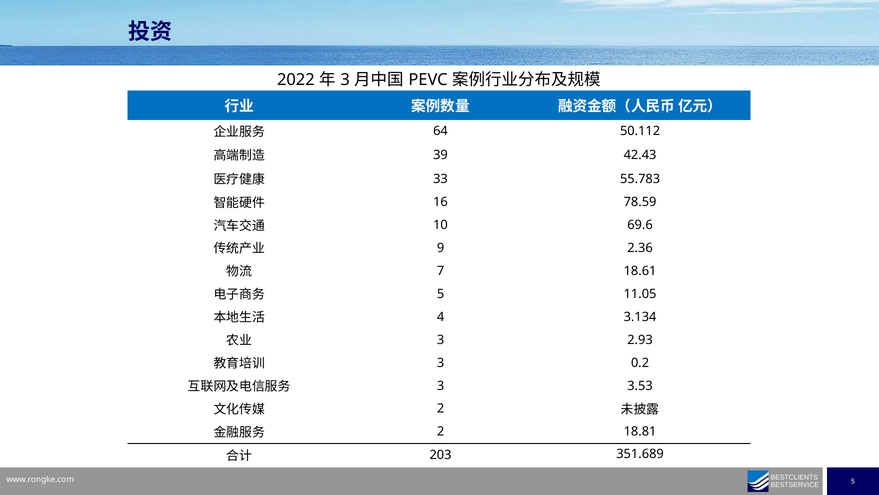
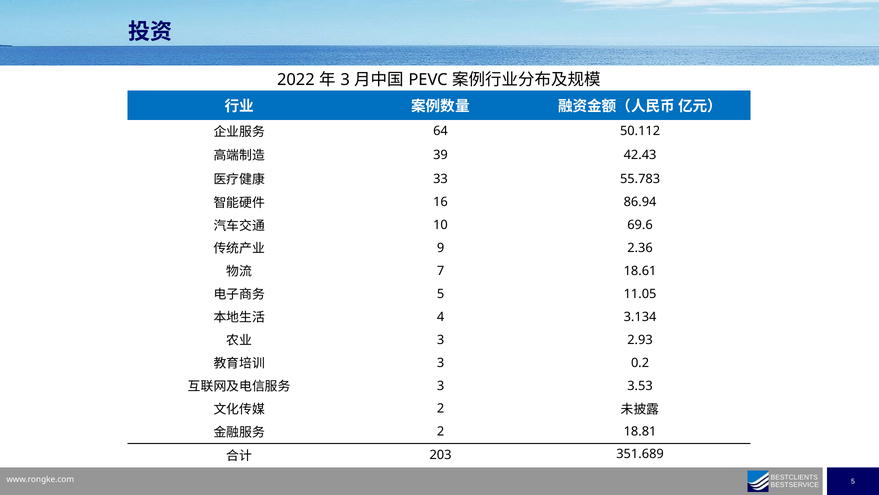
78.59: 78.59 -> 86.94
